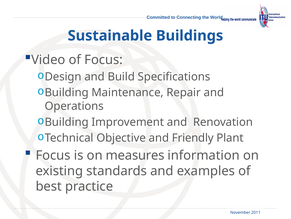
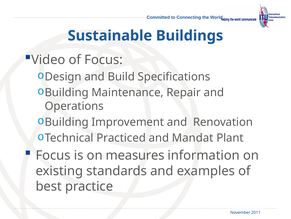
Objective: Objective -> Practiced
Friendly: Friendly -> Mandat
